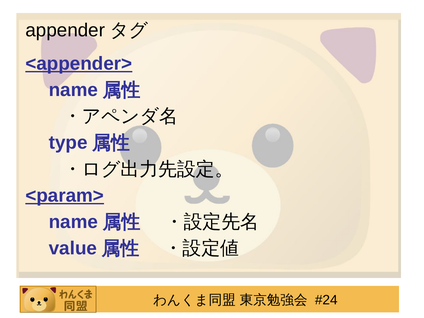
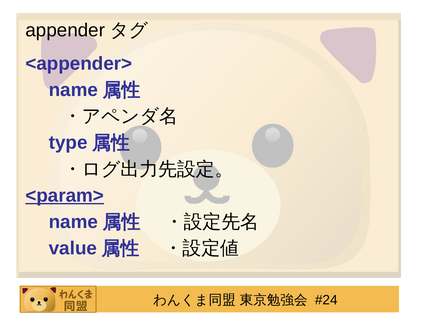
<appender> underline: present -> none
